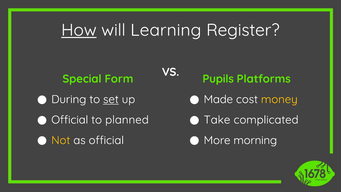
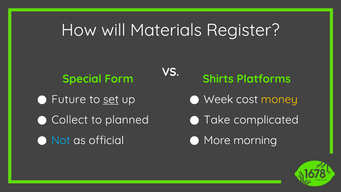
How underline: present -> none
Learning: Learning -> Materials
Pupils: Pupils -> Shirts
During: During -> Future
Made: Made -> Week
Official at (70, 120): Official -> Collect
Not colour: yellow -> light blue
